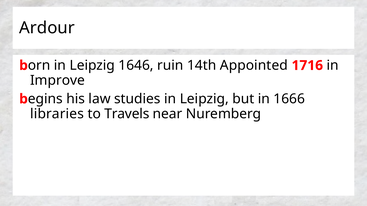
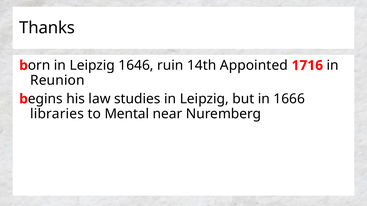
Ardour: Ardour -> Thanks
Improve: Improve -> Reunion
Travels: Travels -> Mental
